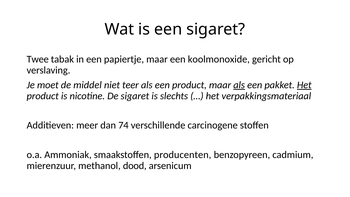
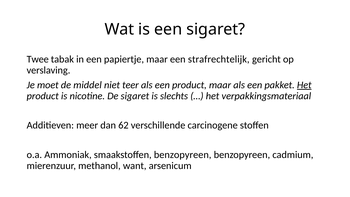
koolmonoxide: koolmonoxide -> strafrechtelijk
als at (239, 85) underline: present -> none
74: 74 -> 62
smaakstoffen producenten: producenten -> benzopyreen
dood: dood -> want
